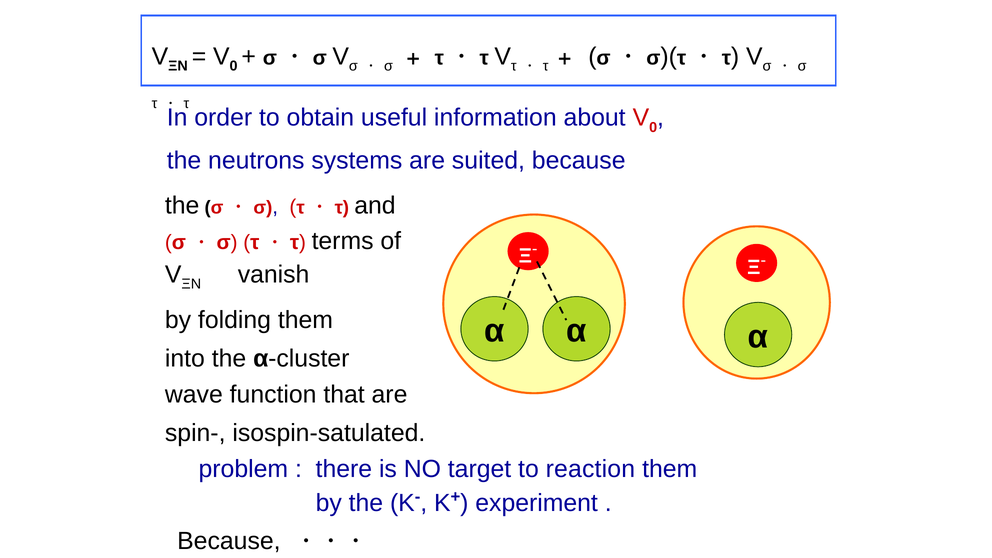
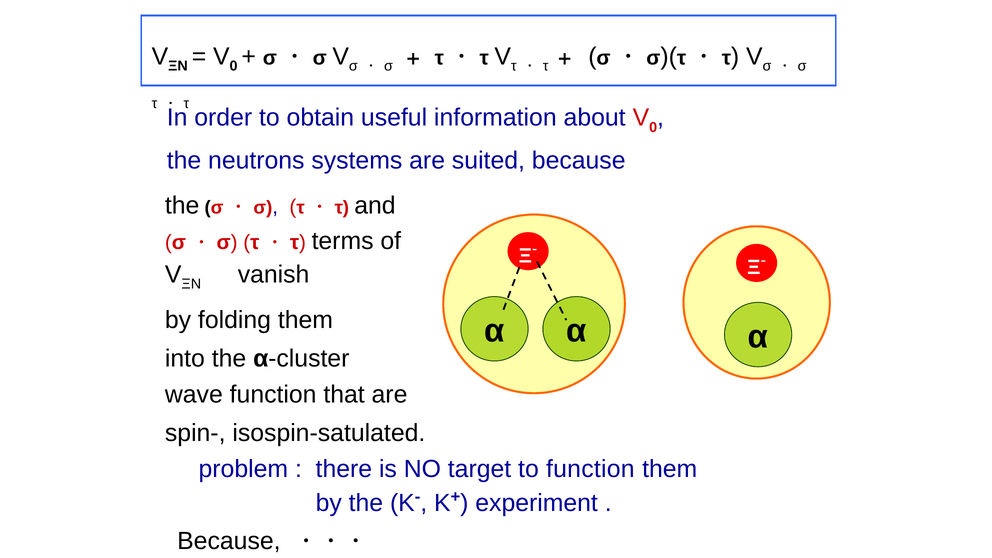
to reaction: reaction -> function
